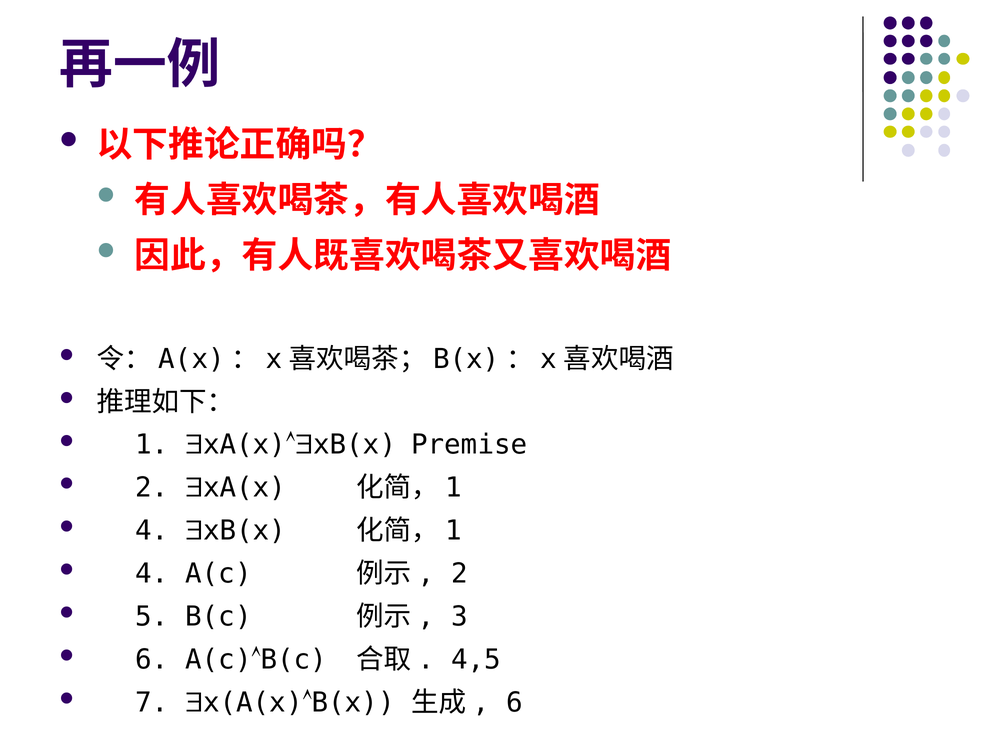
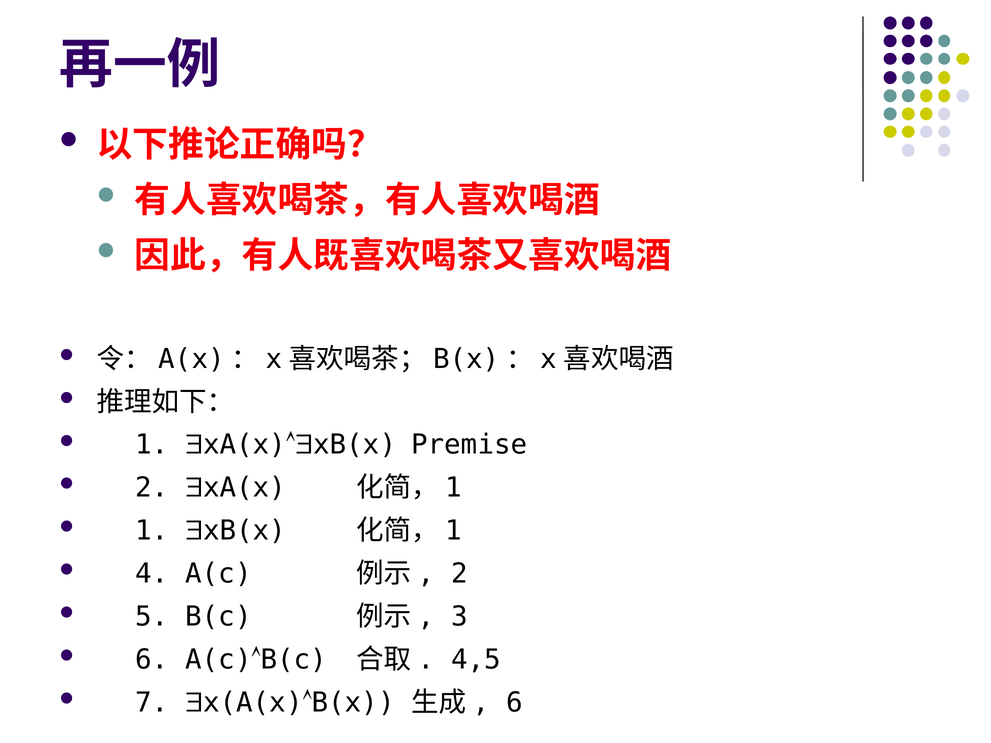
4 at (152, 531): 4 -> 1
